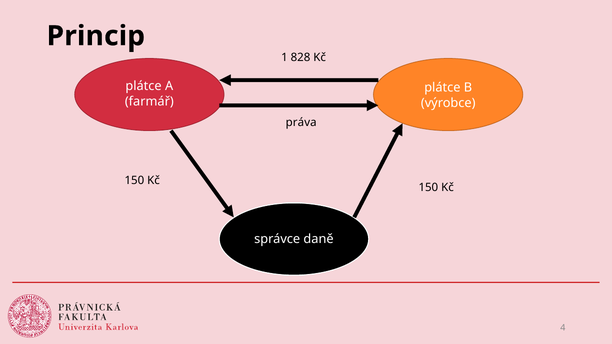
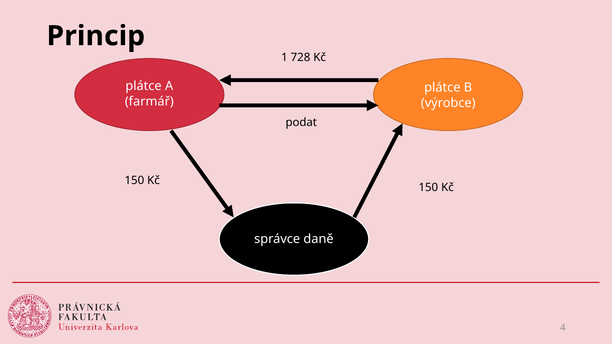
828: 828 -> 728
práva: práva -> podat
